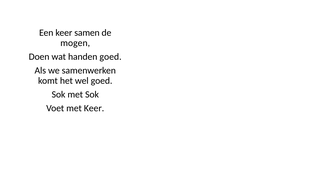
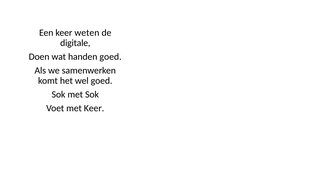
samen: samen -> weten
mogen: mogen -> digitale
